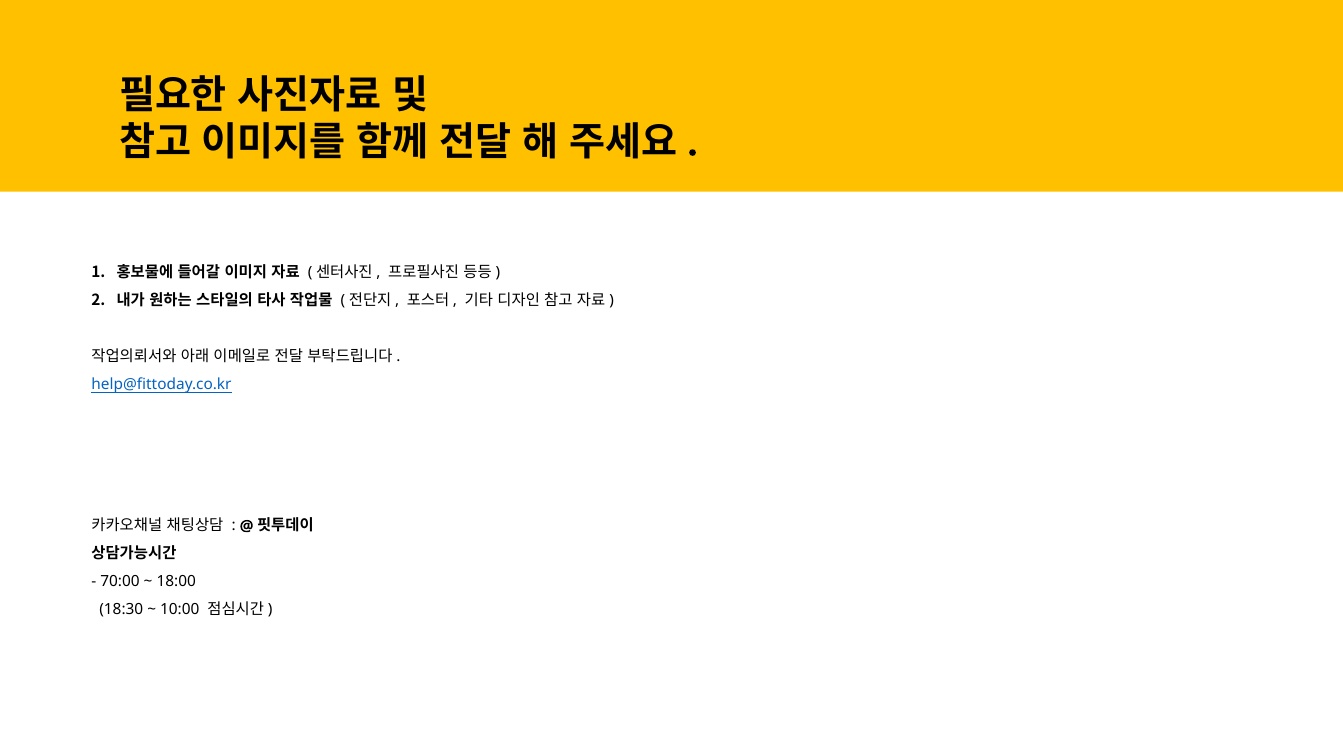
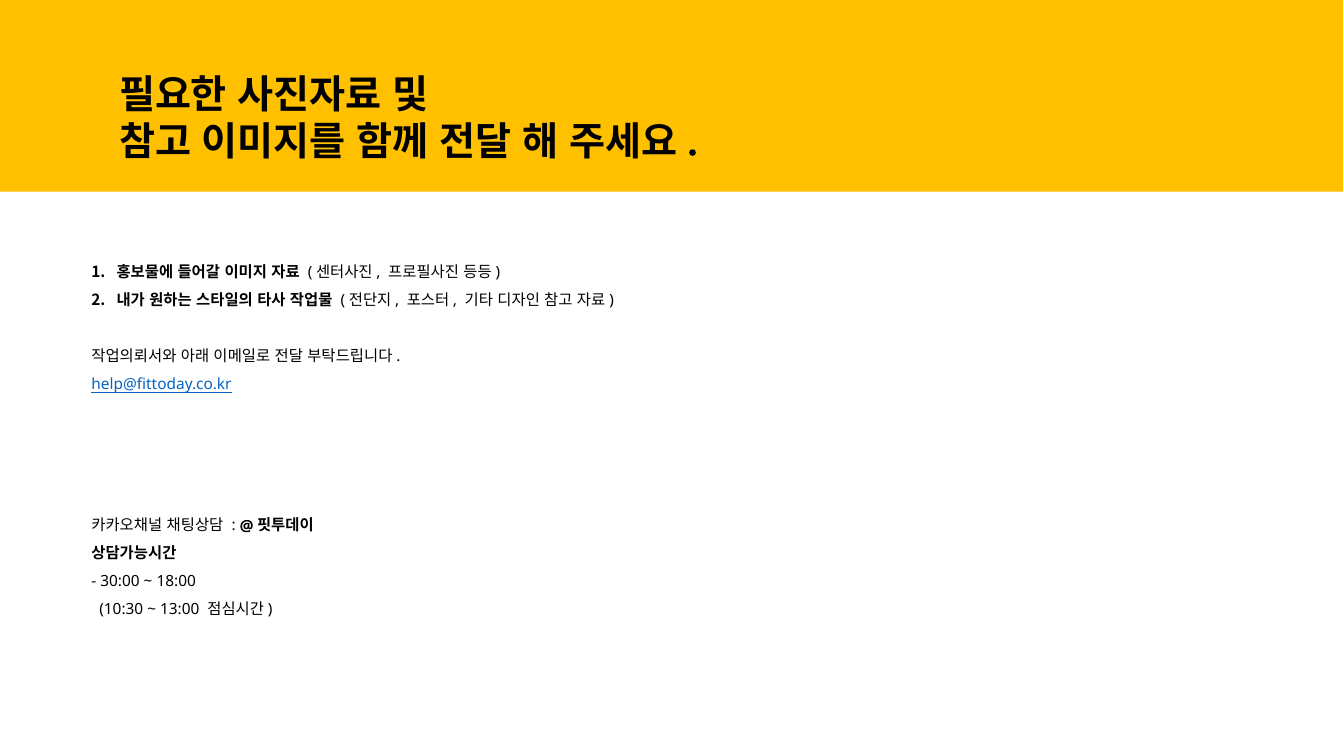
70:00: 70:00 -> 30:00
18:30: 18:30 -> 10:30
10:00: 10:00 -> 13:00
